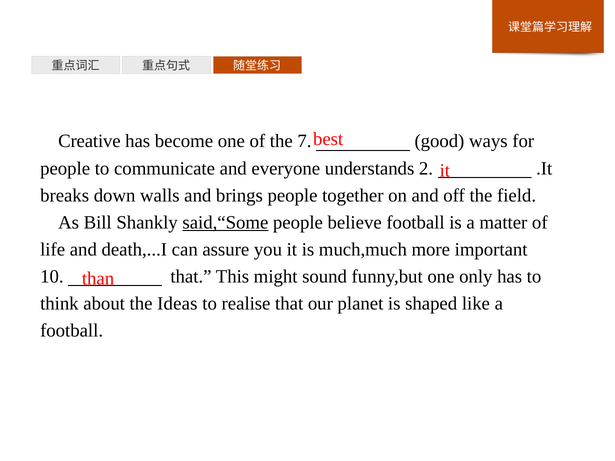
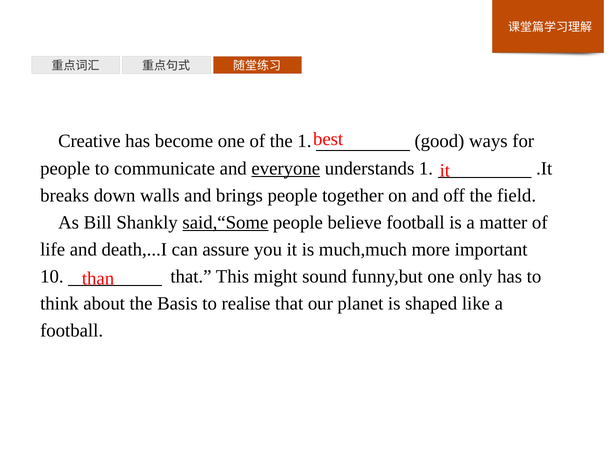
the 7: 7 -> 1
everyone underline: none -> present
understands 2: 2 -> 1
Ideas: Ideas -> Basis
